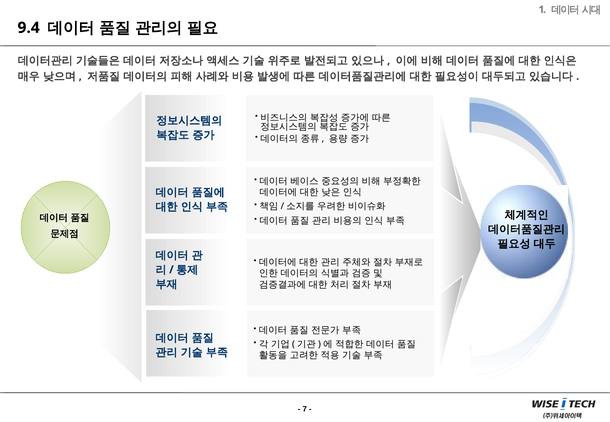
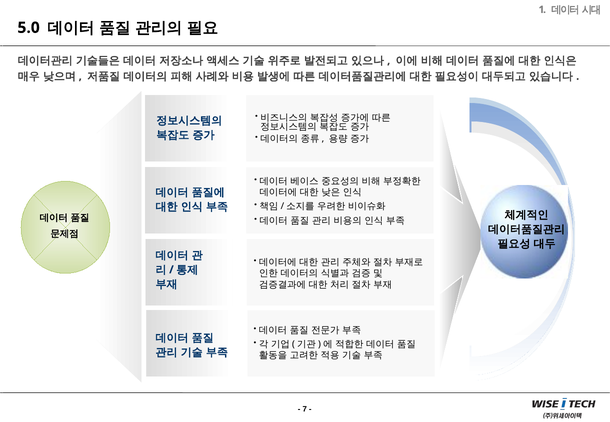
9.4: 9.4 -> 5.0
